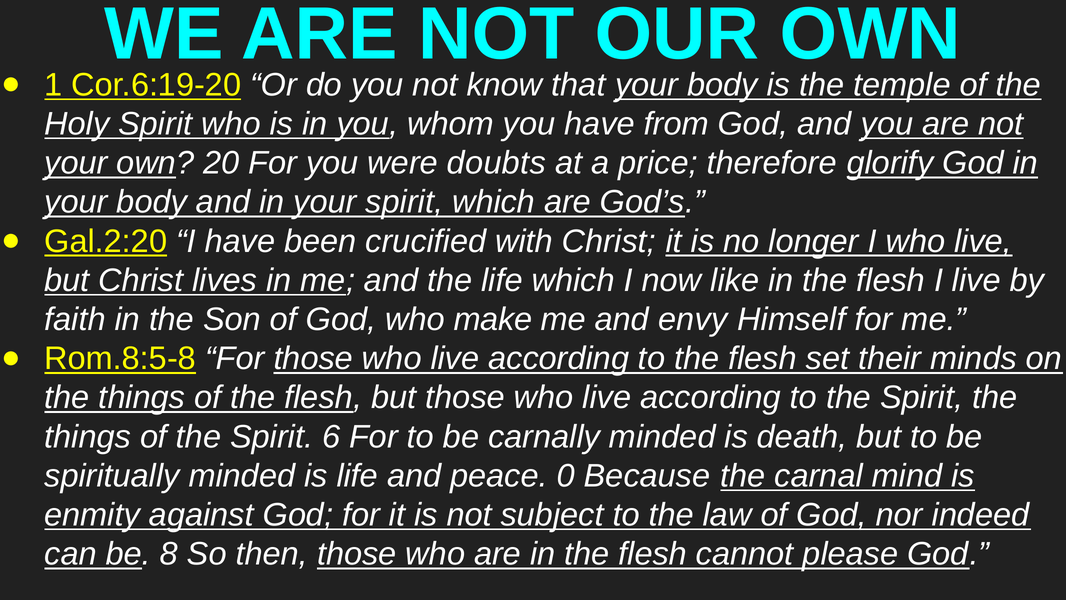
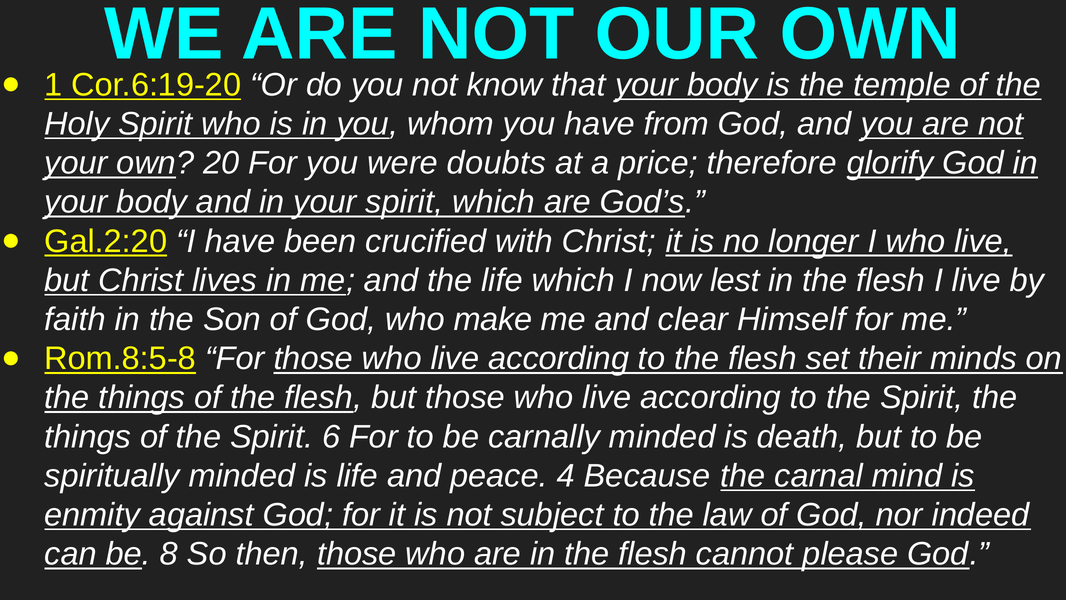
like: like -> lest
envy: envy -> clear
0: 0 -> 4
